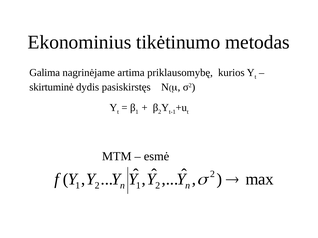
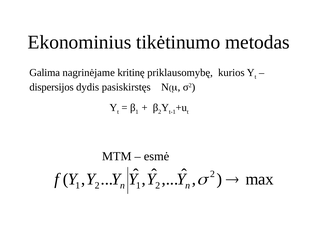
artima: artima -> kritinę
skirtuminė: skirtuminė -> dispersijos
